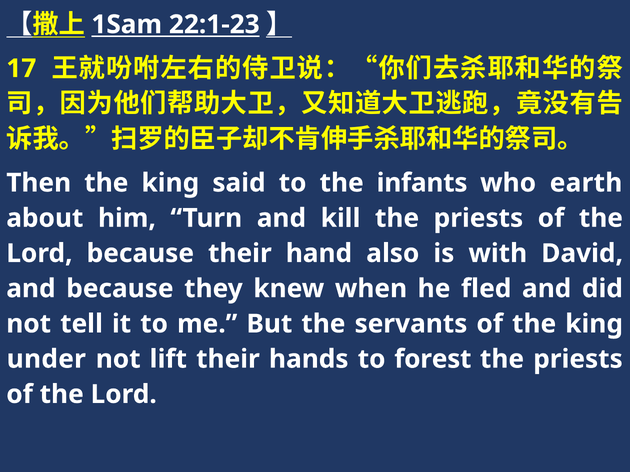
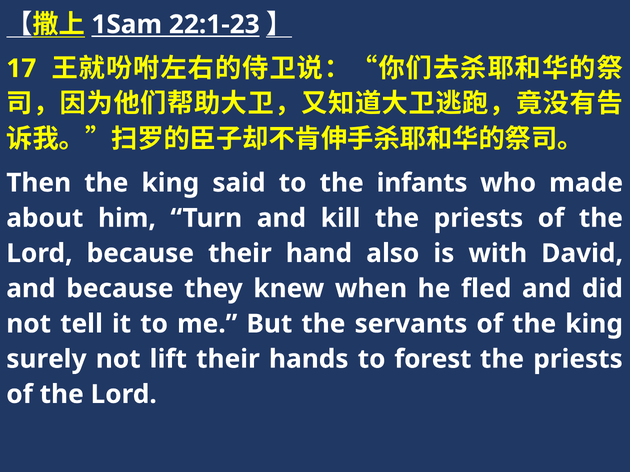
earth: earth -> made
under: under -> surely
